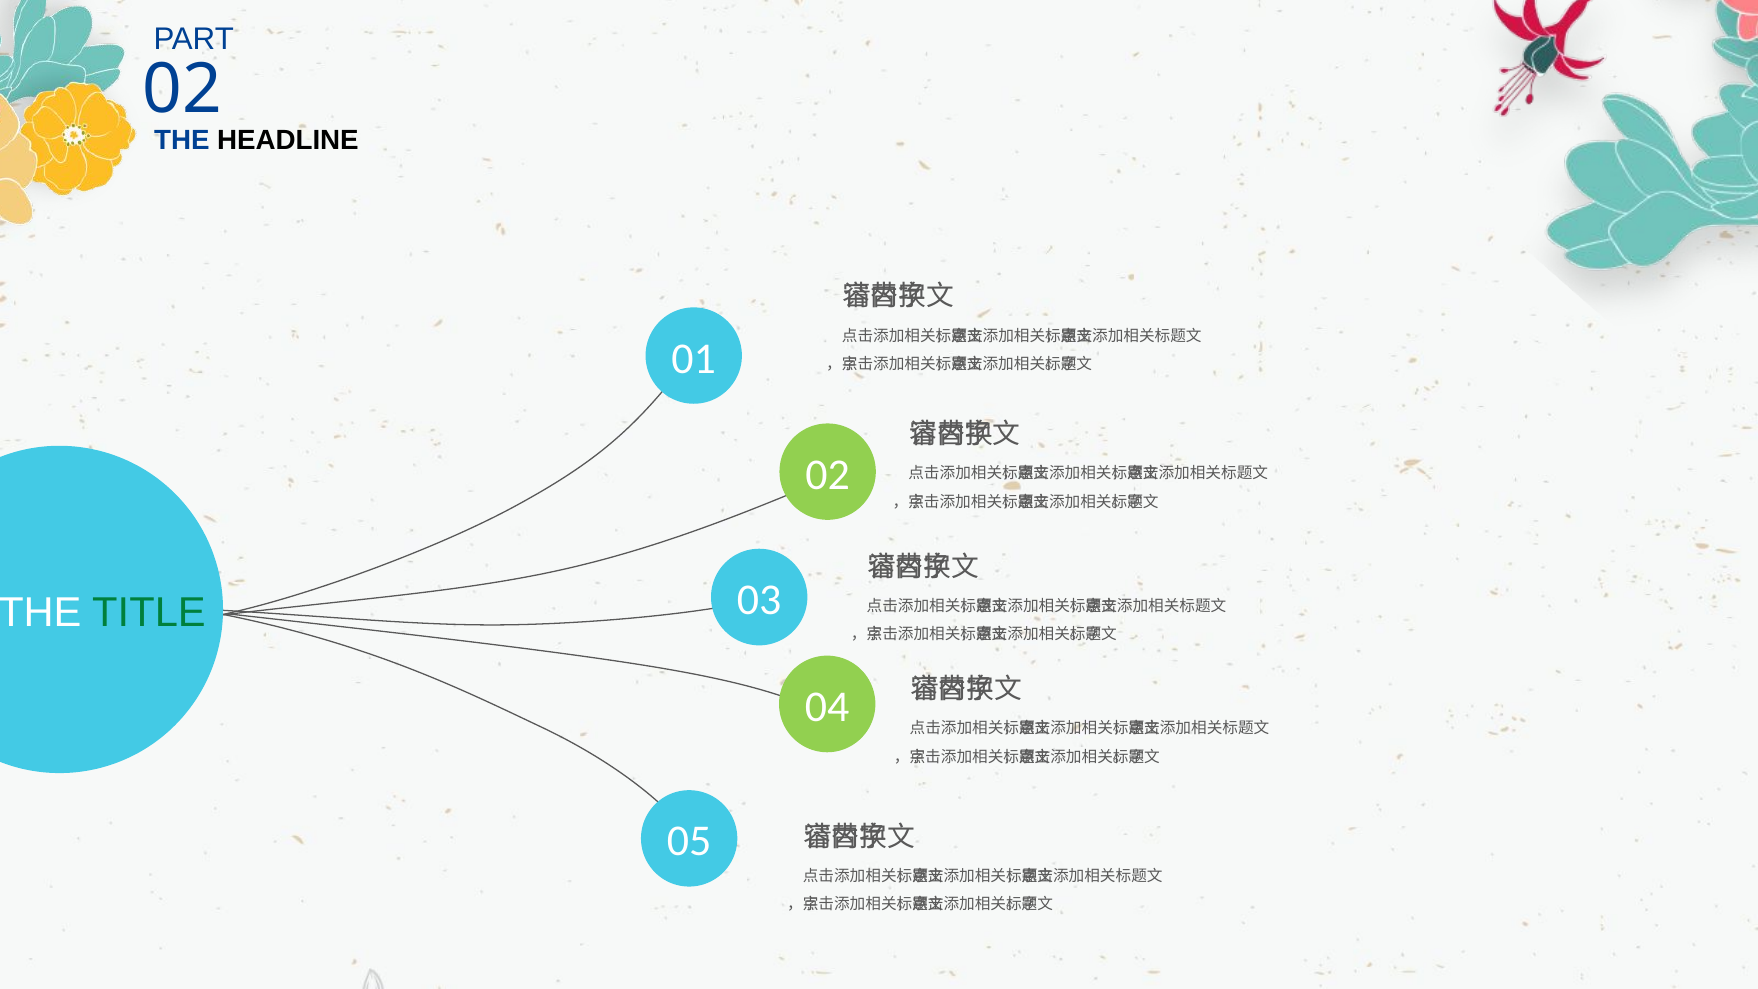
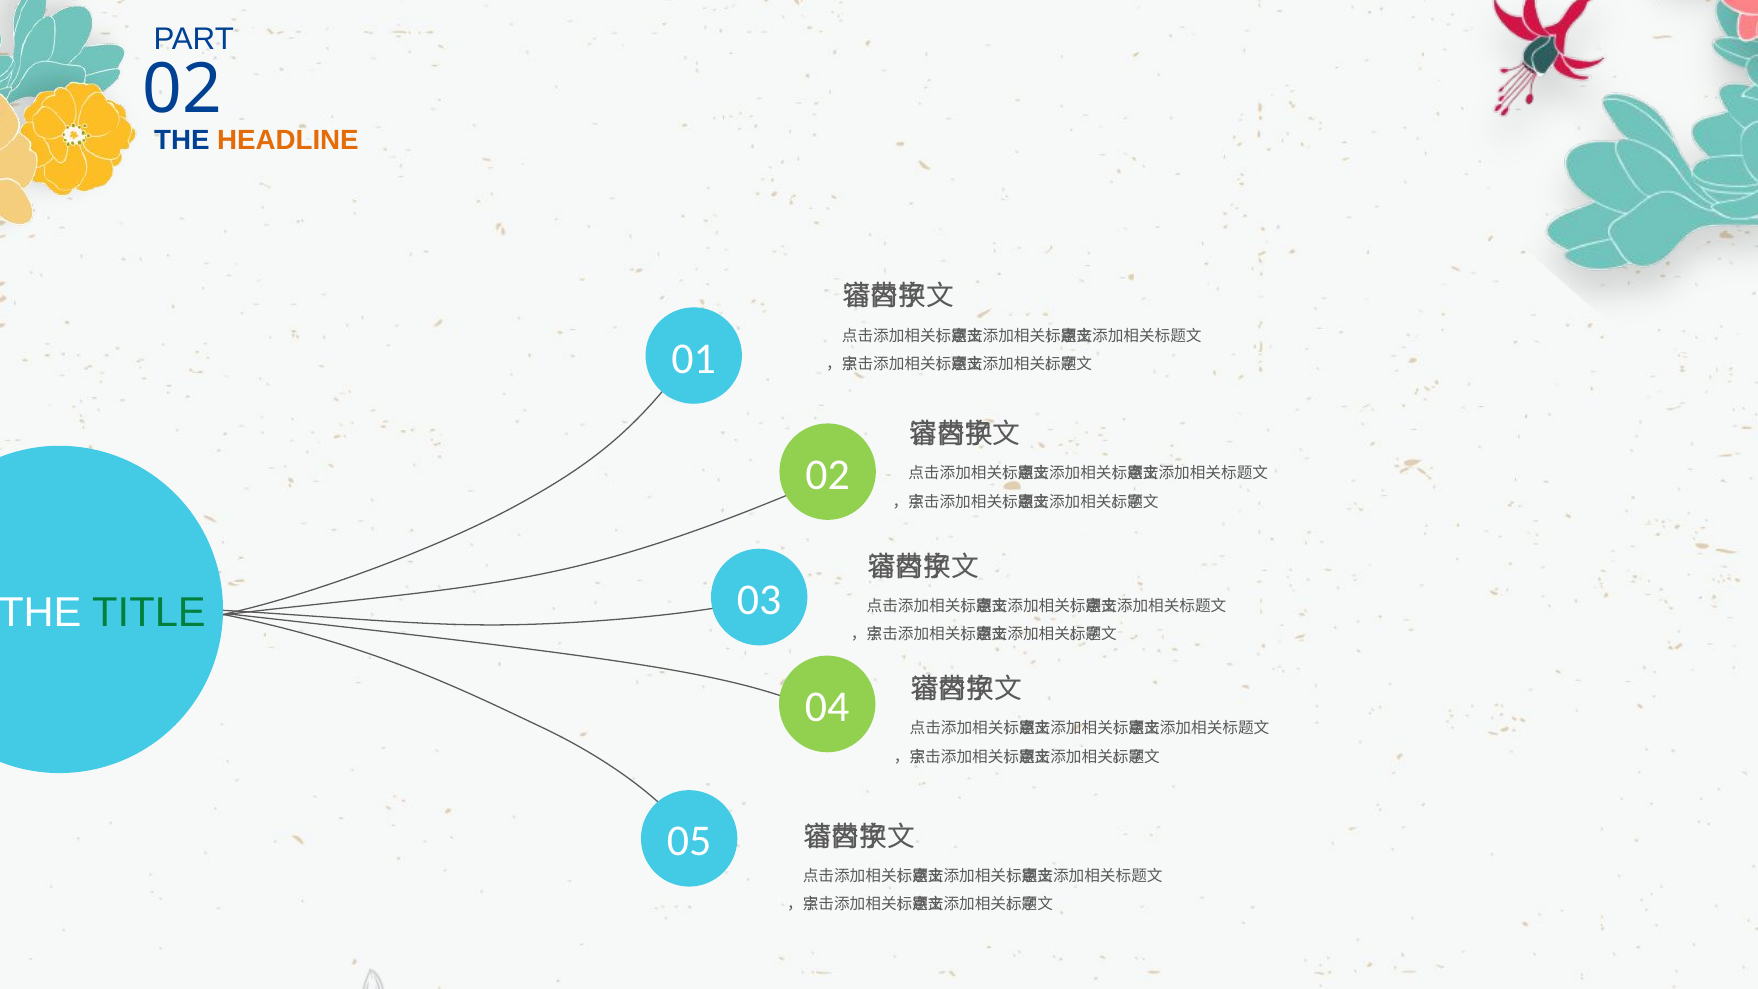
HEADLINE colour: black -> orange
